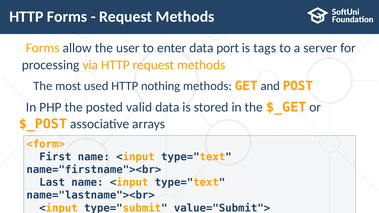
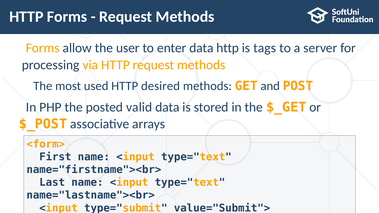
data port: port -> http
nothing: nothing -> desired
